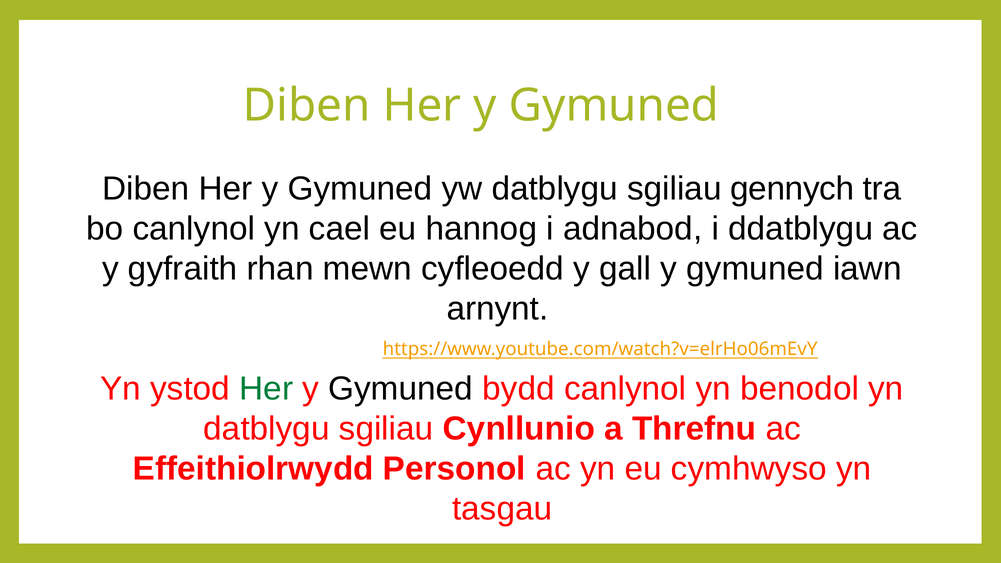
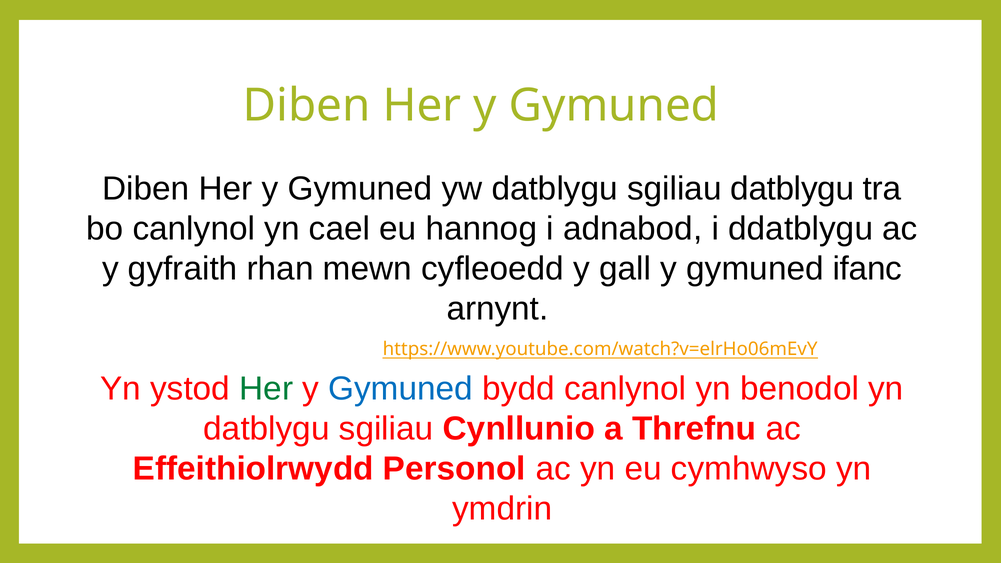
sgiliau gennych: gennych -> datblygu
iawn: iawn -> ifanc
Gymuned at (401, 389) colour: black -> blue
tasgau: tasgau -> ymdrin
